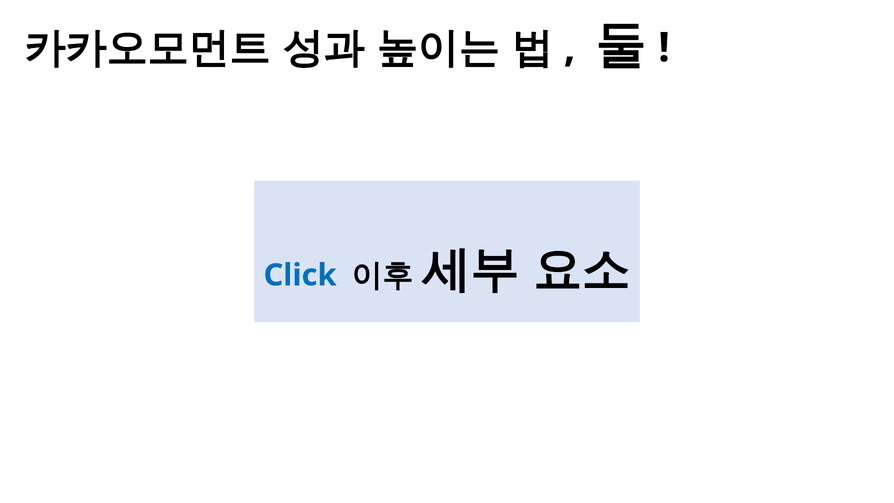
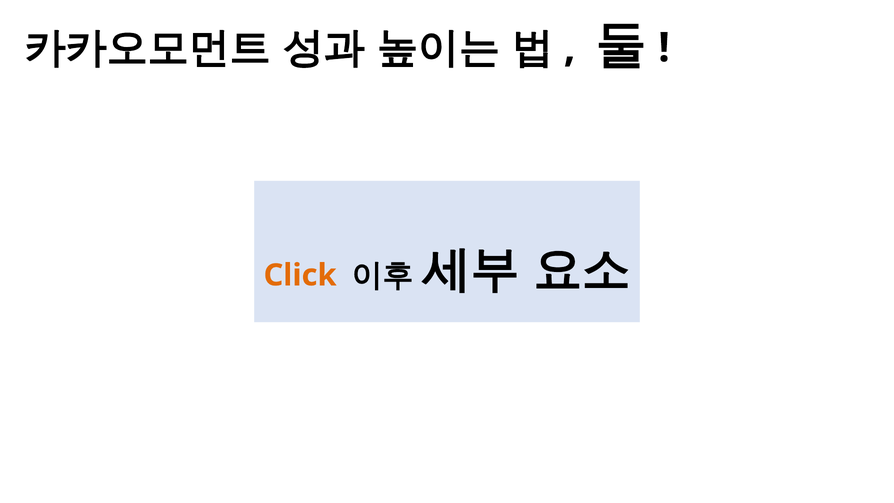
Click colour: blue -> orange
